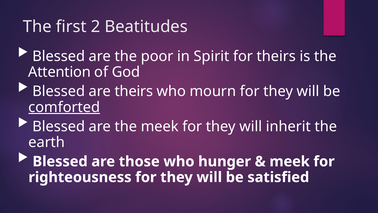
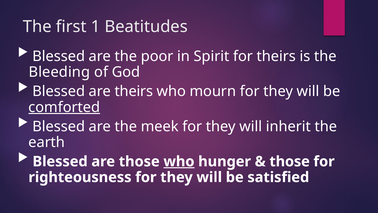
2: 2 -> 1
Attention: Attention -> Bleeding
who at (179, 161) underline: none -> present
meek at (290, 161): meek -> those
